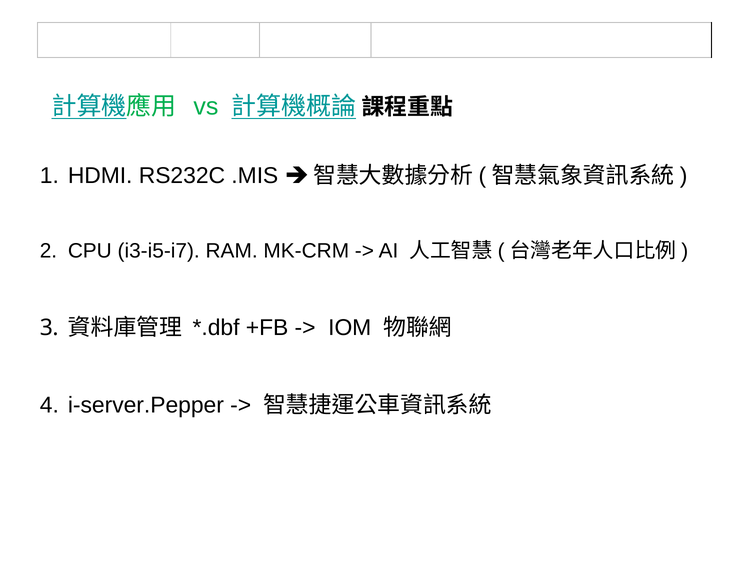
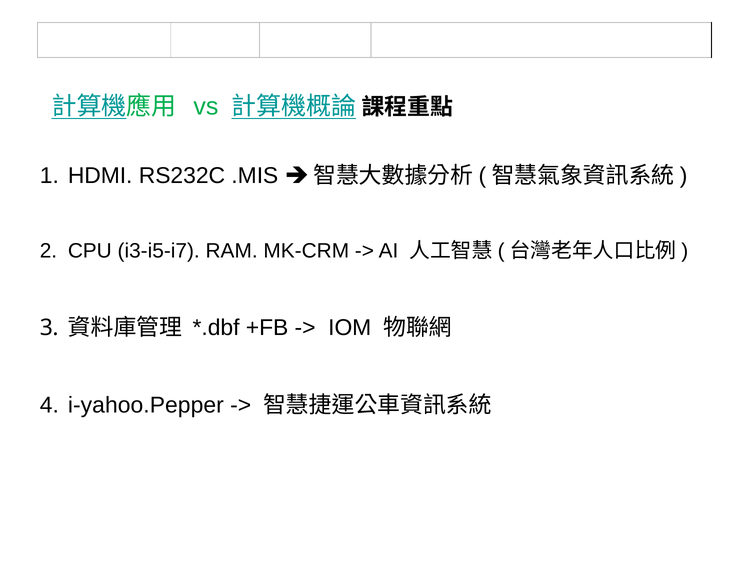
i-server.Pepper: i-server.Pepper -> i-yahoo.Pepper
